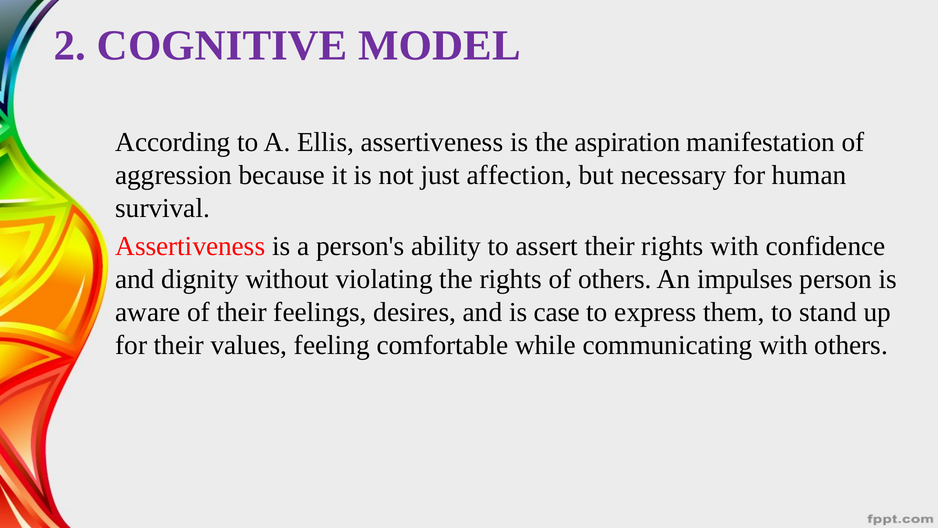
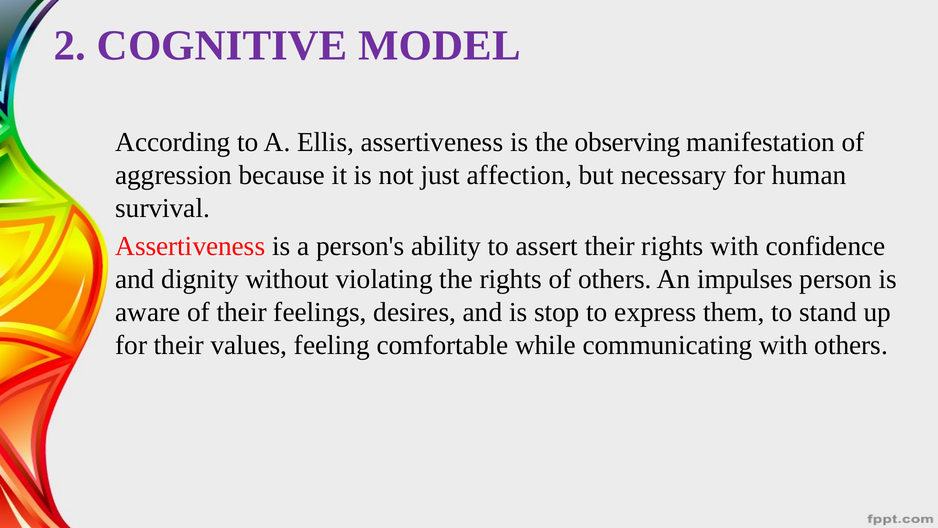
aspiration: aspiration -> observing
case: case -> stop
